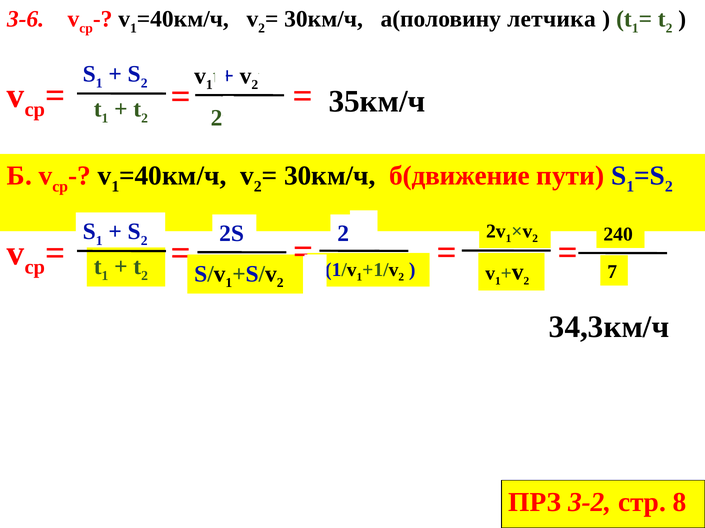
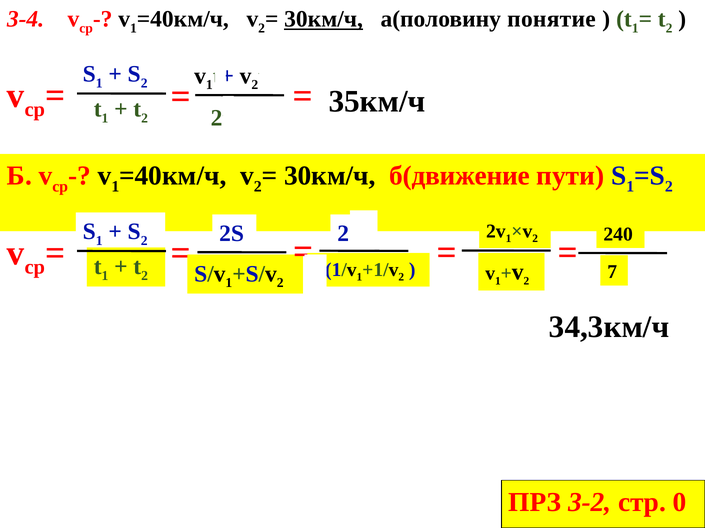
3-6: 3-6 -> 3-4
30км/ч at (324, 19) underline: none -> present
летчика: летчика -> понятие
8: 8 -> 0
